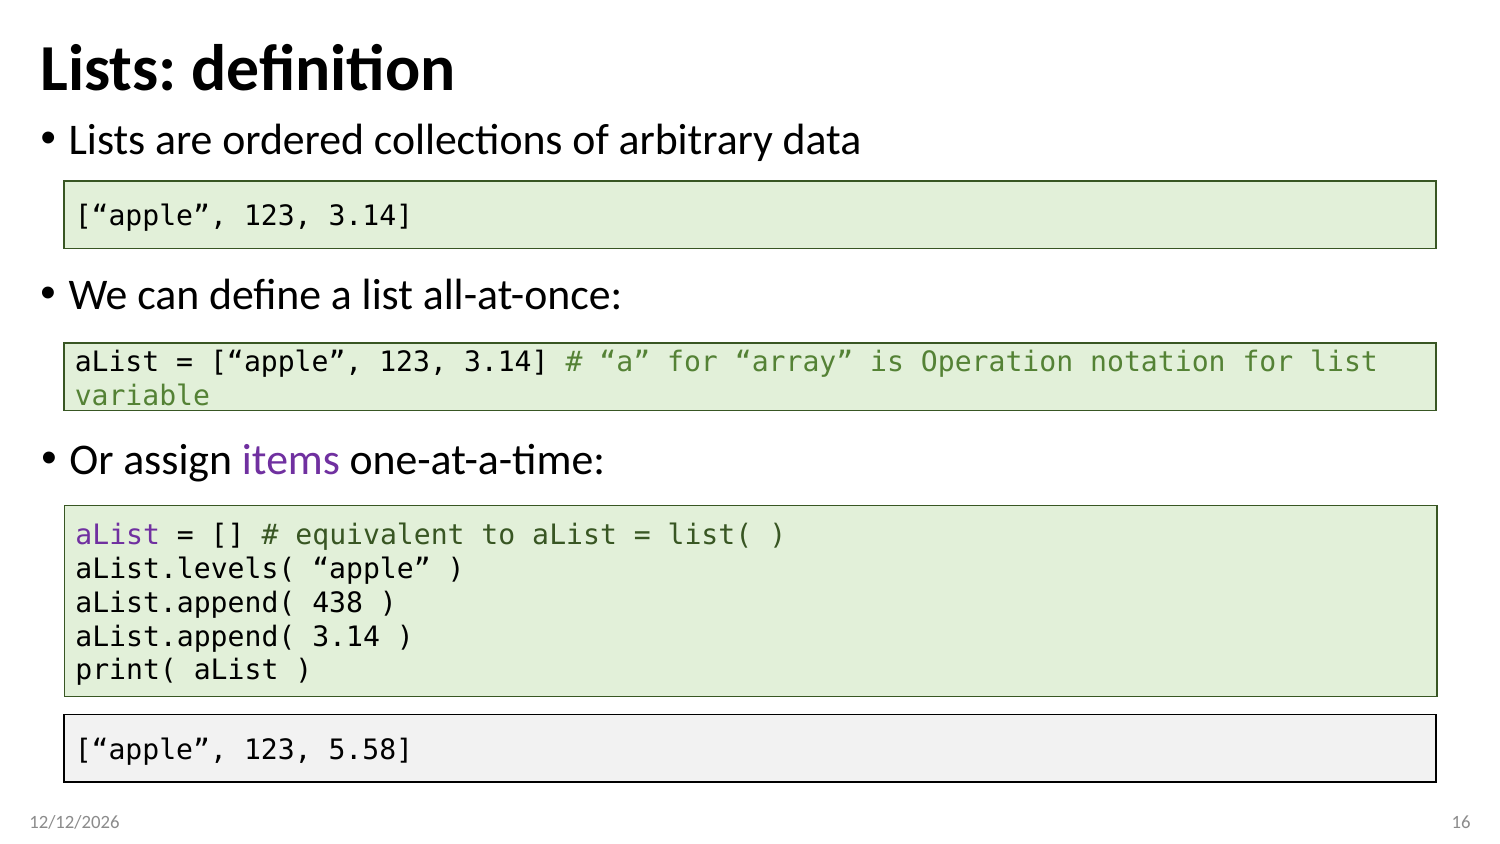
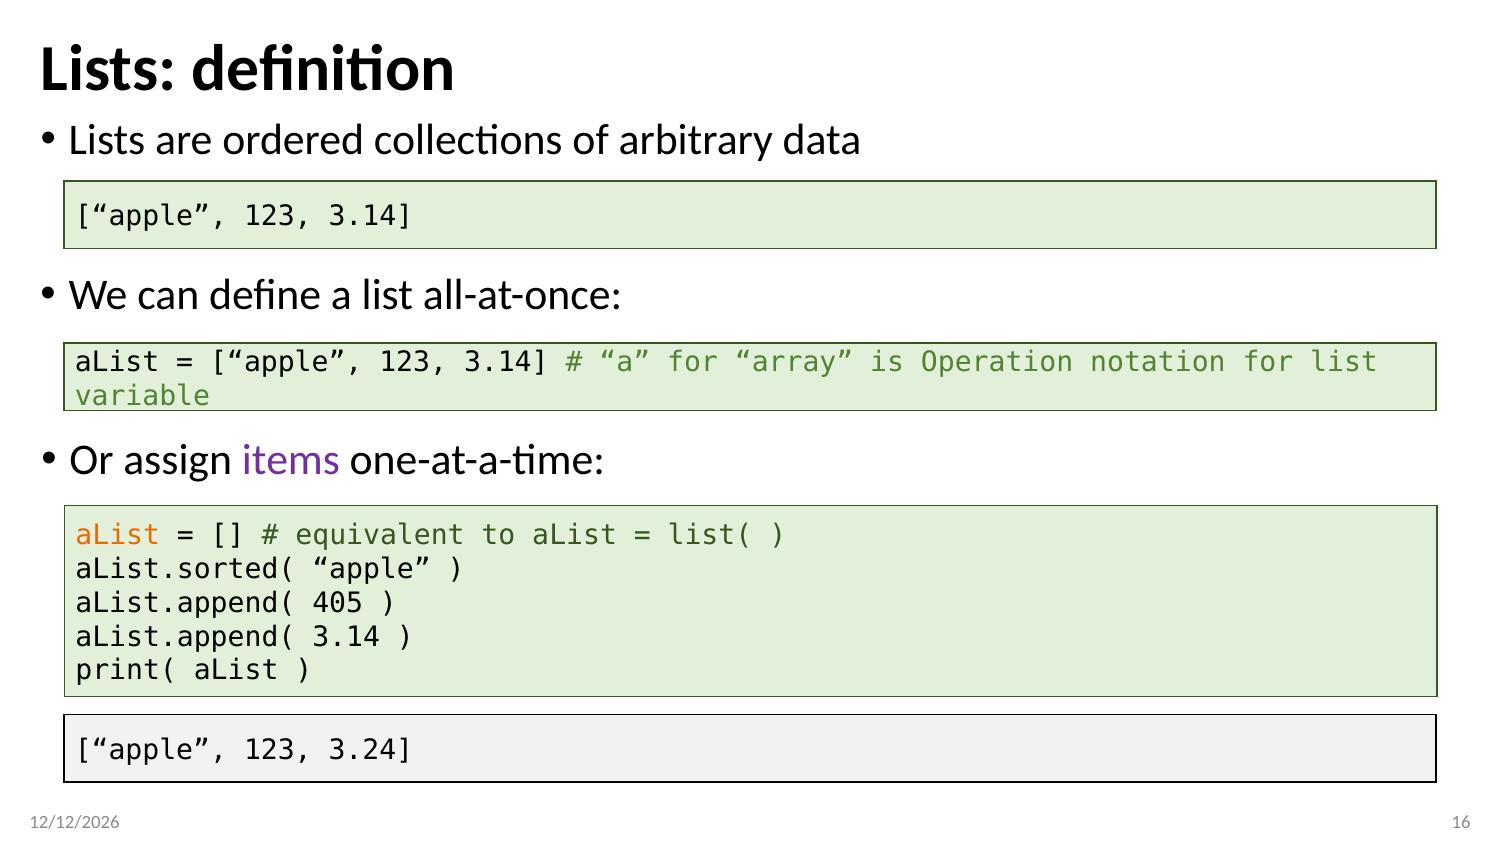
aList at (118, 535) colour: purple -> orange
aList.levels(: aList.levels( -> aList.sorted(
438: 438 -> 405
5.58: 5.58 -> 3.24
